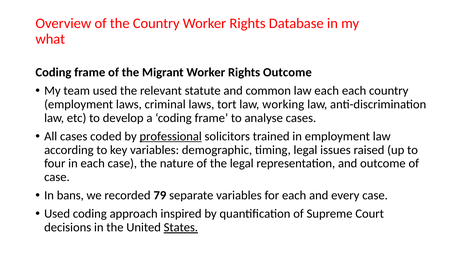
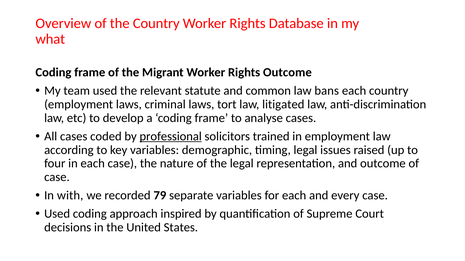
law each: each -> bans
working: working -> litigated
bans: bans -> with
States underline: present -> none
